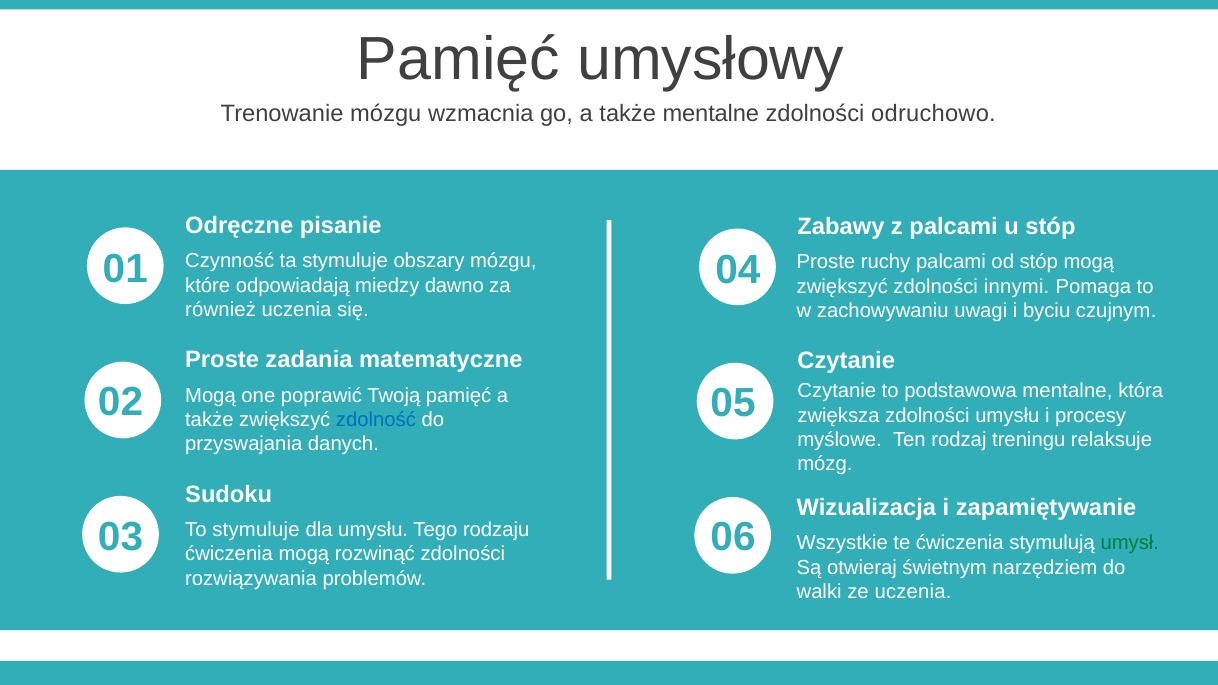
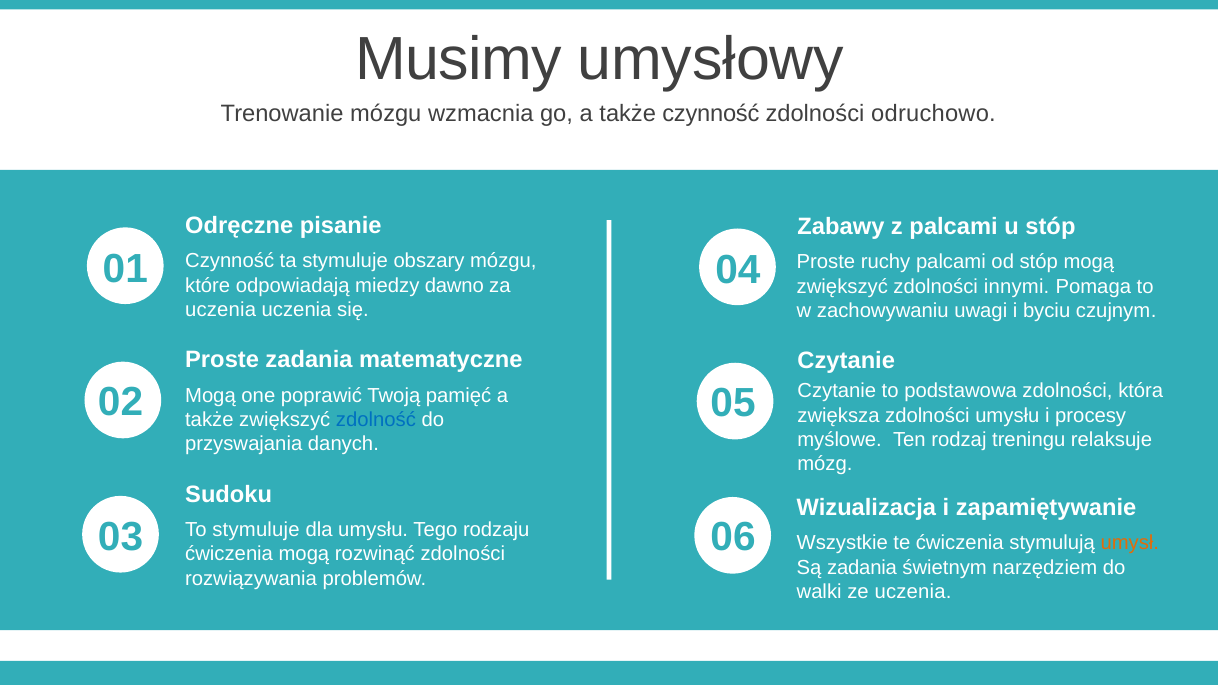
Pamięć at (458, 59): Pamięć -> Musimy
także mentalne: mentalne -> czynność
również at (221, 310): również -> uczenia
podstawowa mentalne: mentalne -> zdolności
umysł colour: green -> orange
Są otwieraj: otwieraj -> zadania
